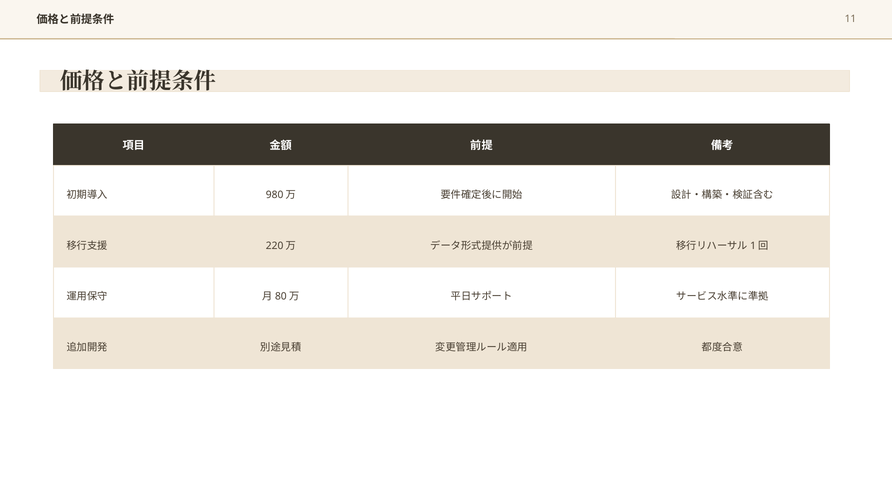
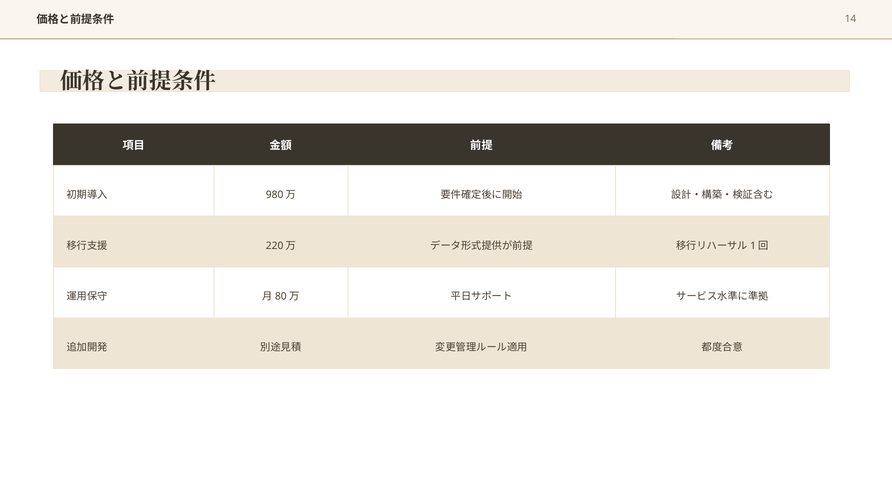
11: 11 -> 14
